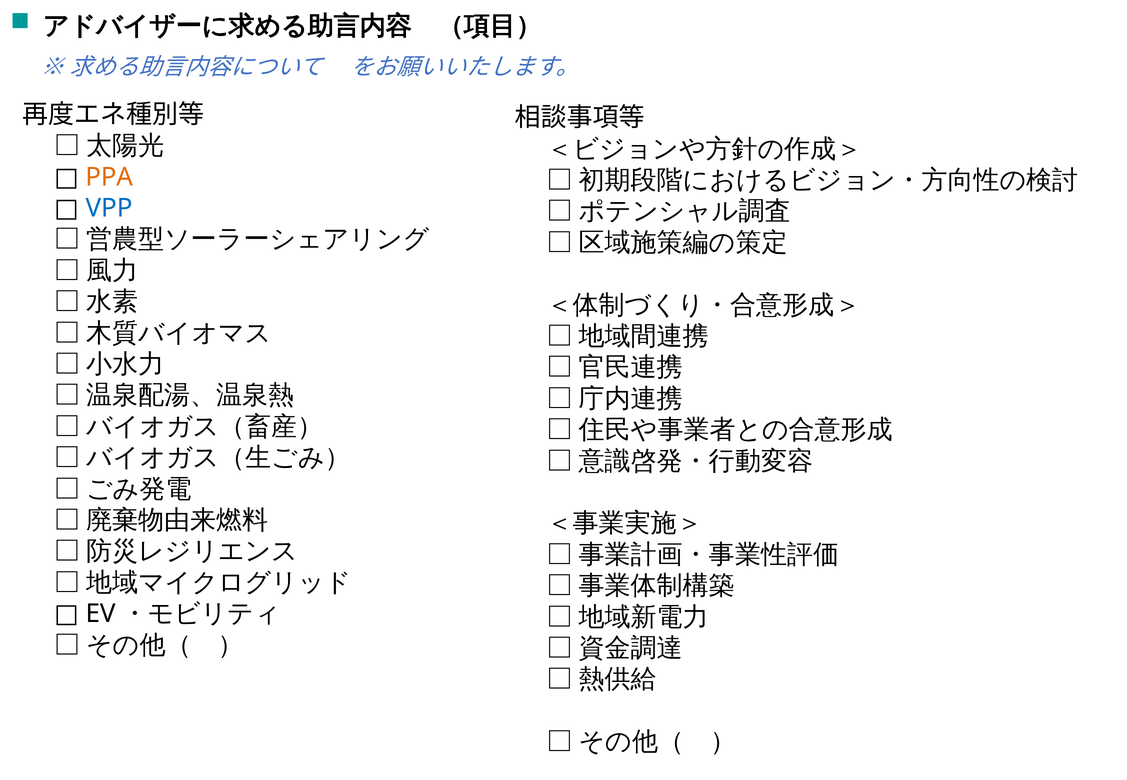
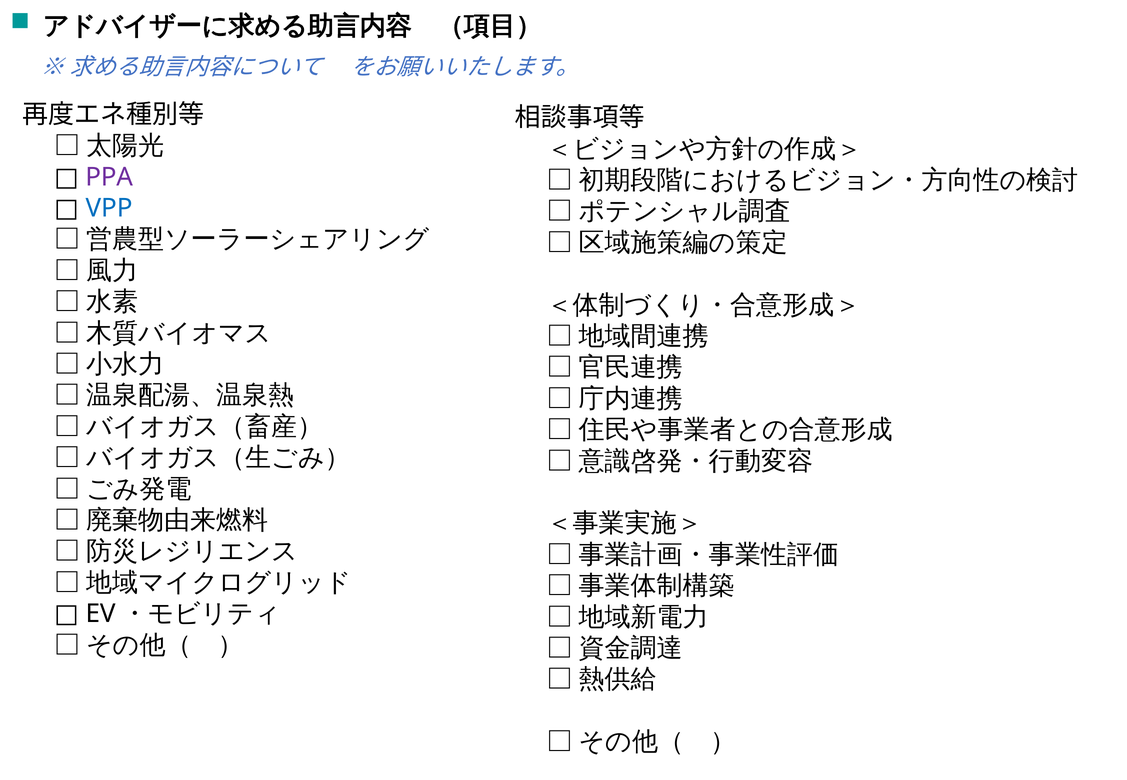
PPA colour: orange -> purple
